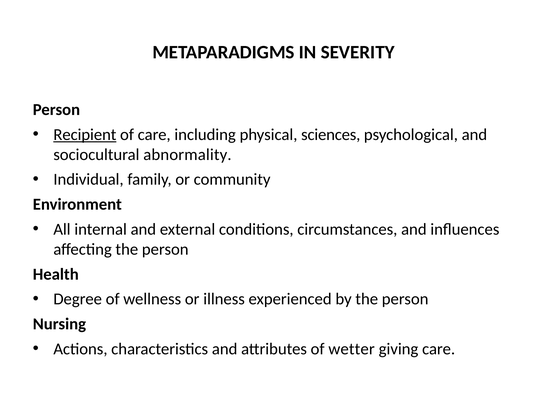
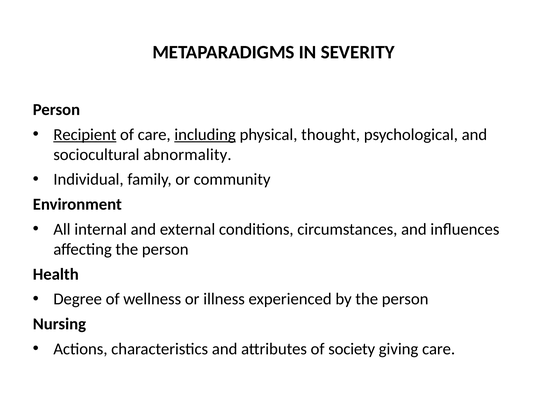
including underline: none -> present
sciences: sciences -> thought
wetter: wetter -> society
